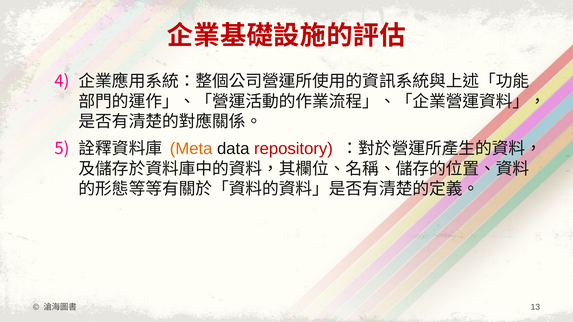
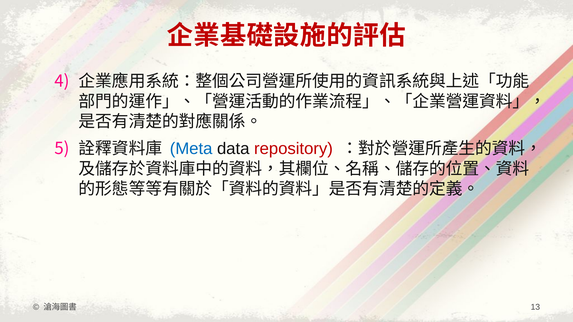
Meta colour: orange -> blue
